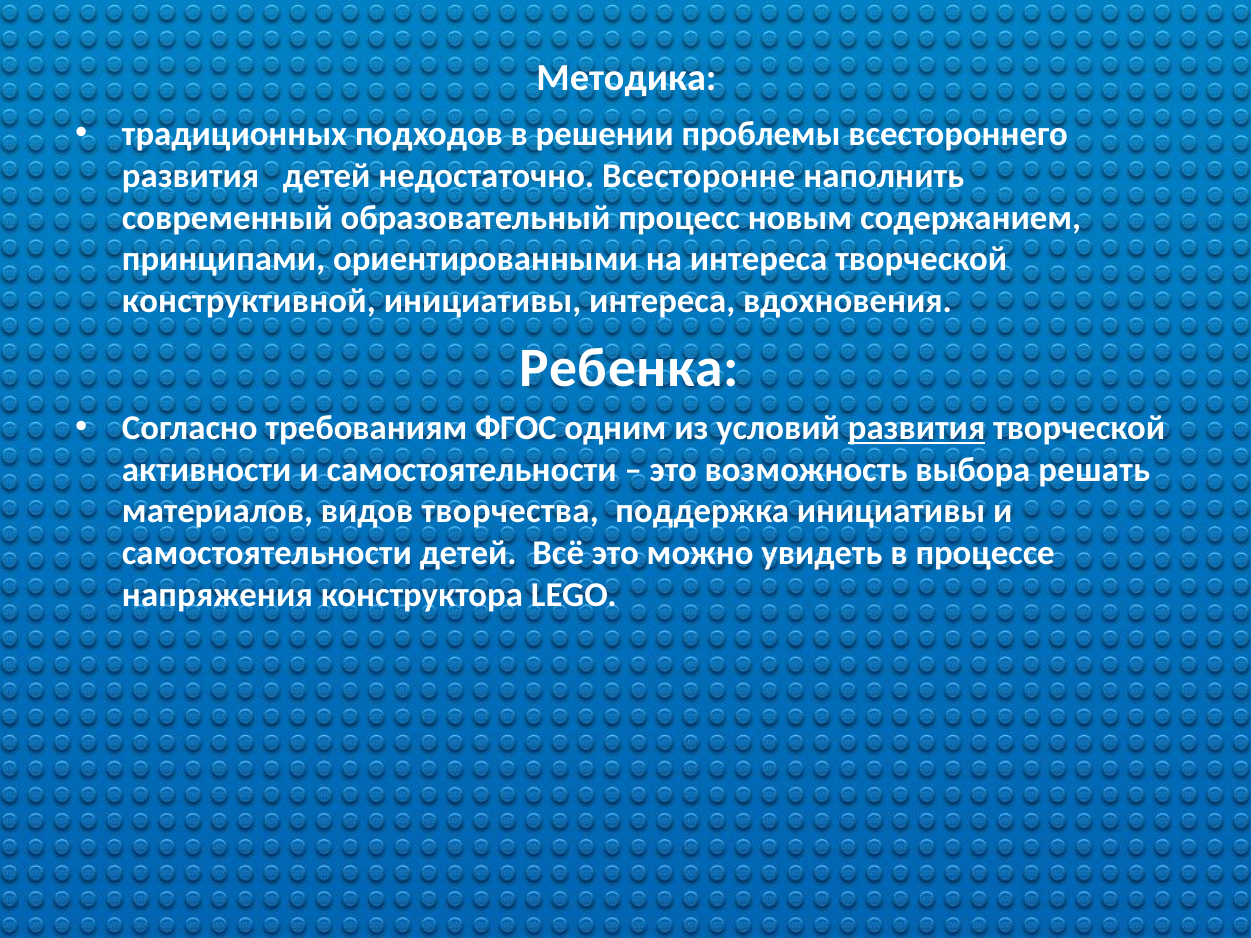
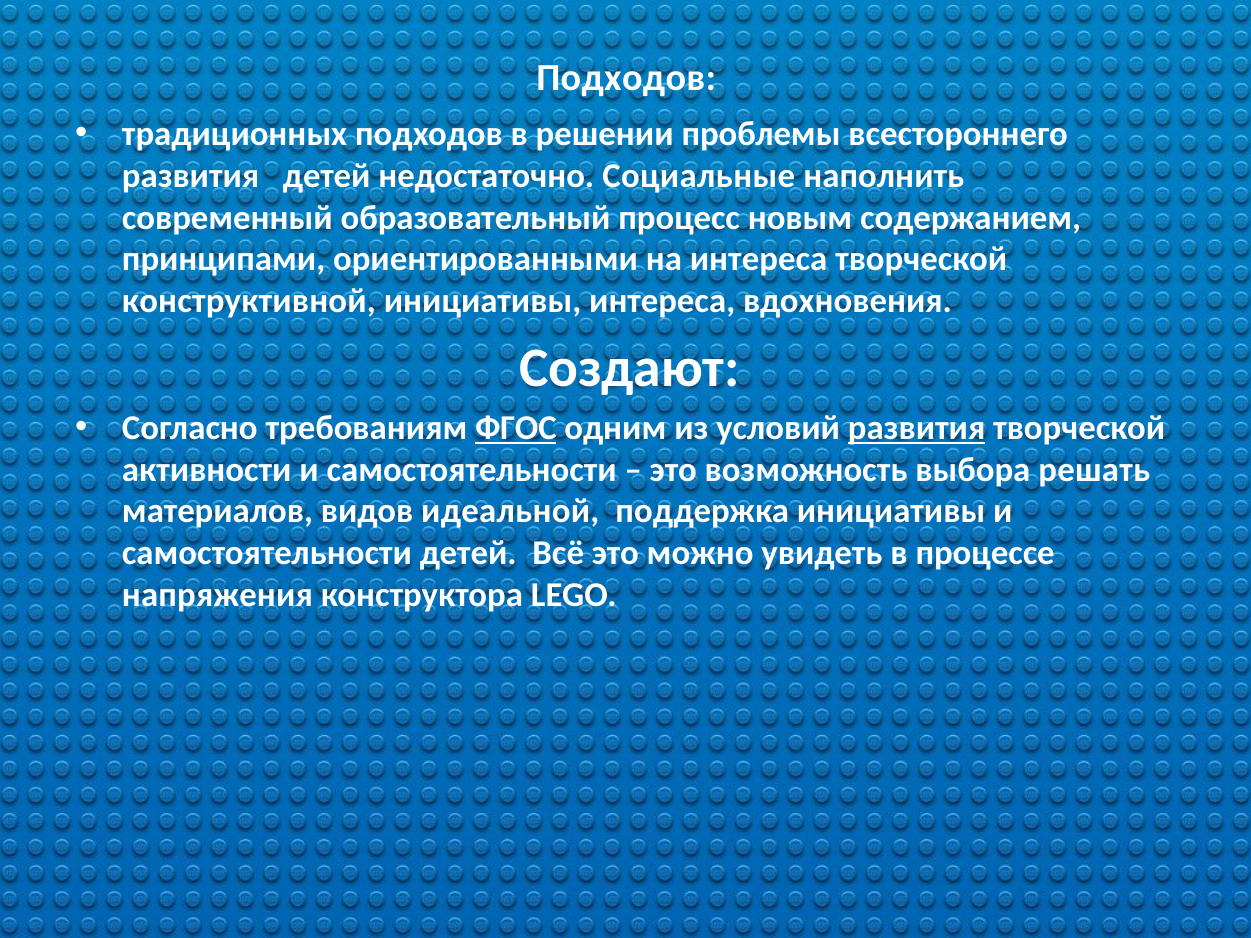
Методика at (626, 78): Методика -> Подходов
Всесторонне: Всесторонне -> Социальные
Ребенка: Ребенка -> Создают
ФГОС underline: none -> present
творчества: творчества -> идеальной
